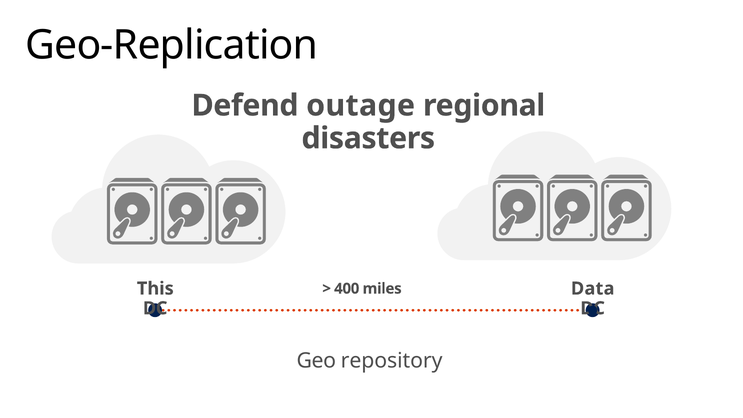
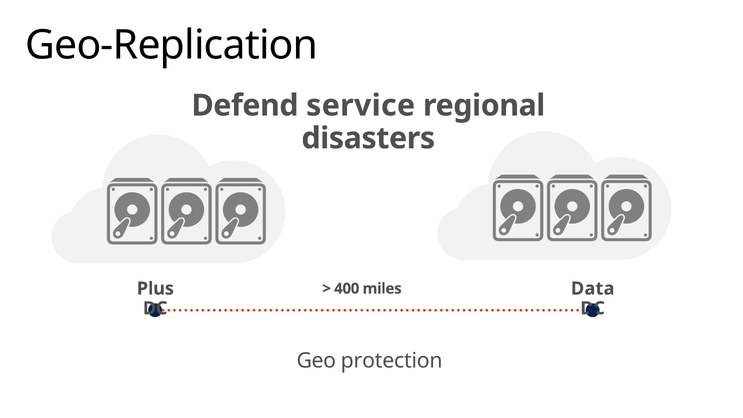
outage: outage -> service
This: This -> Plus
repository: repository -> protection
